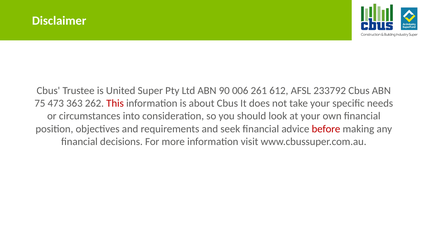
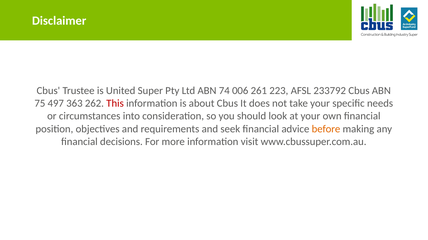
90: 90 -> 74
612: 612 -> 223
473: 473 -> 497
before colour: red -> orange
